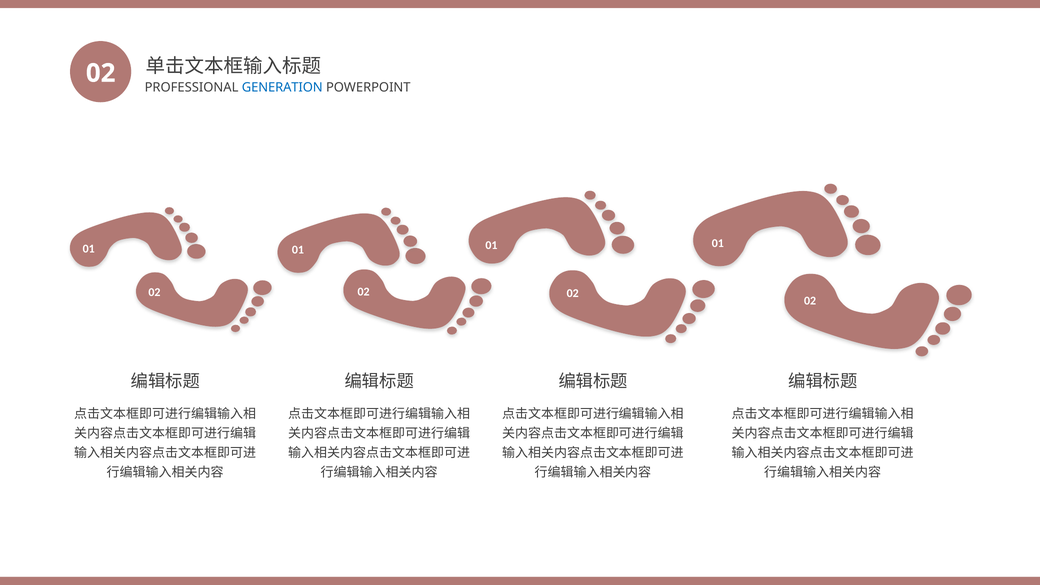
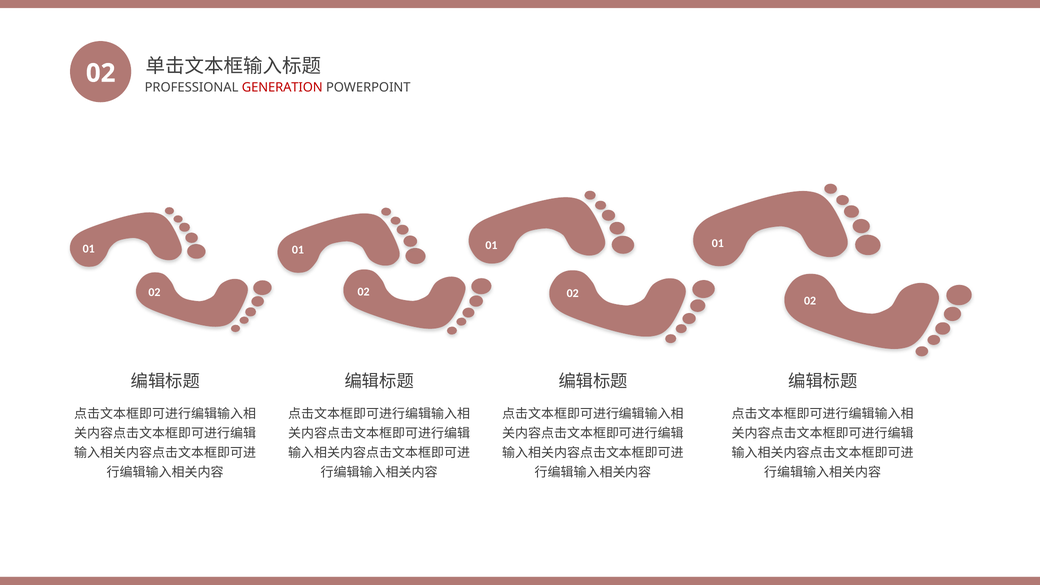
GENERATION colour: blue -> red
